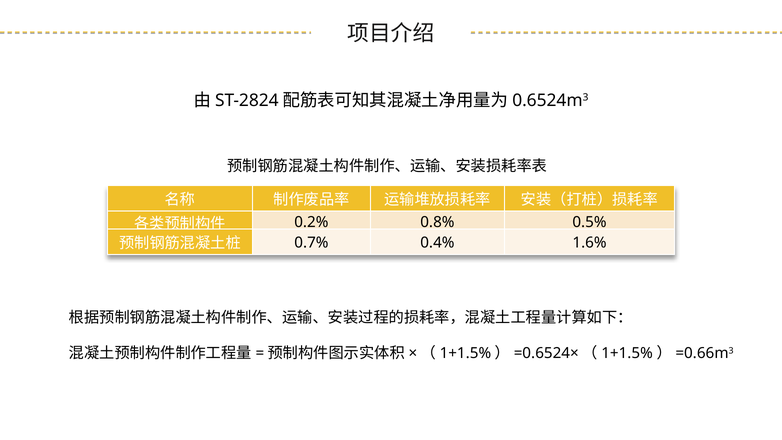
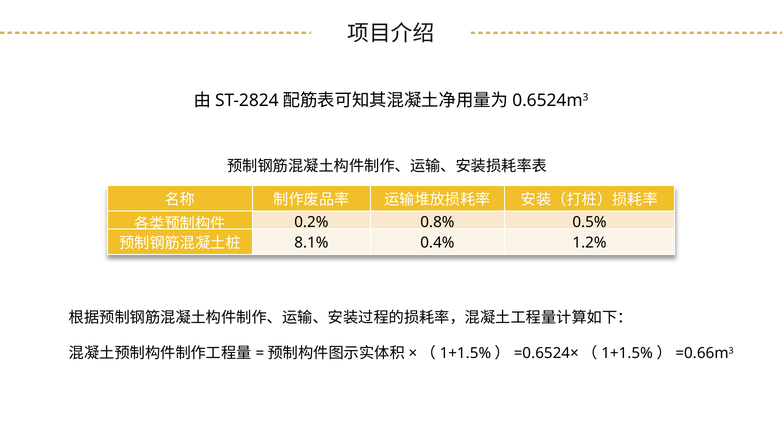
0.7%: 0.7% -> 8.1%
1.6%: 1.6% -> 1.2%
